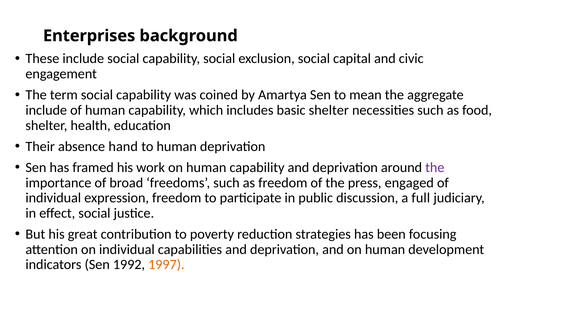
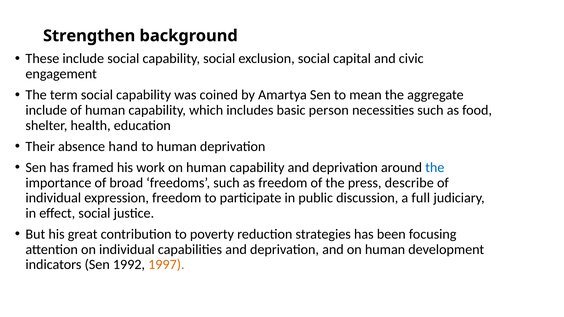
Enterprises: Enterprises -> Strengthen
basic shelter: shelter -> person
the at (435, 168) colour: purple -> blue
engaged: engaged -> describe
